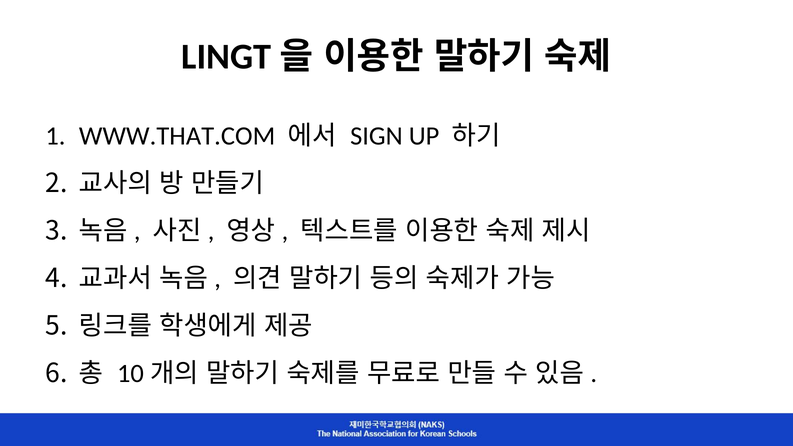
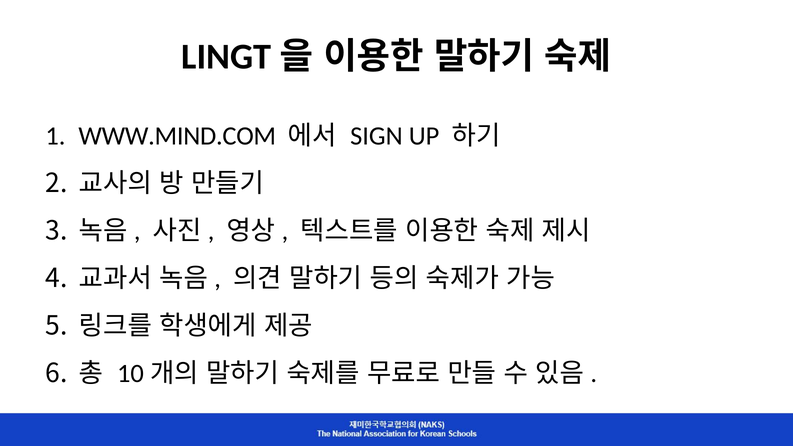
WWW.THAT.COM: WWW.THAT.COM -> WWW.MIND.COM
